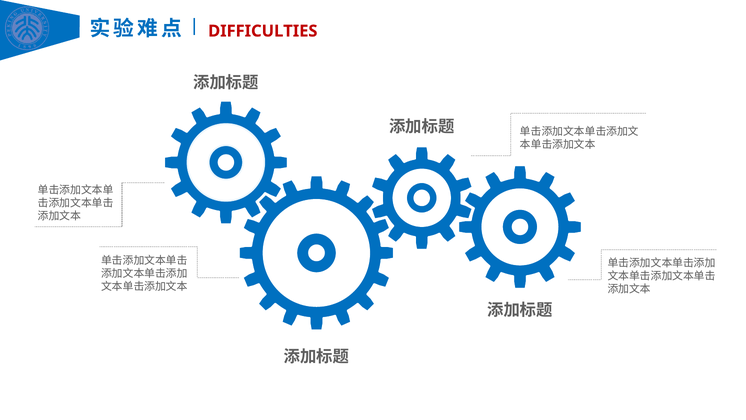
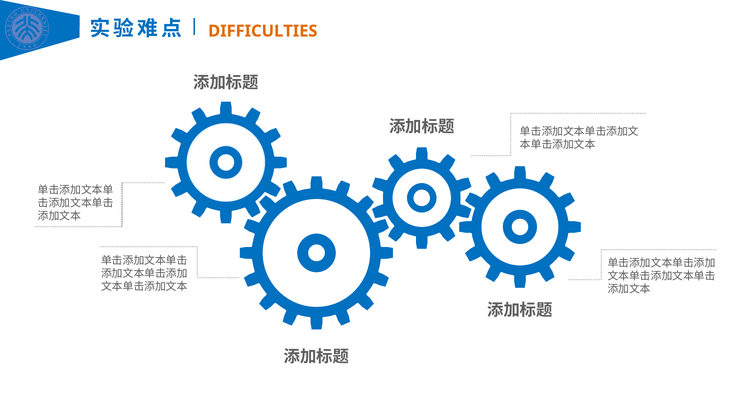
DIFFICULTIES colour: red -> orange
